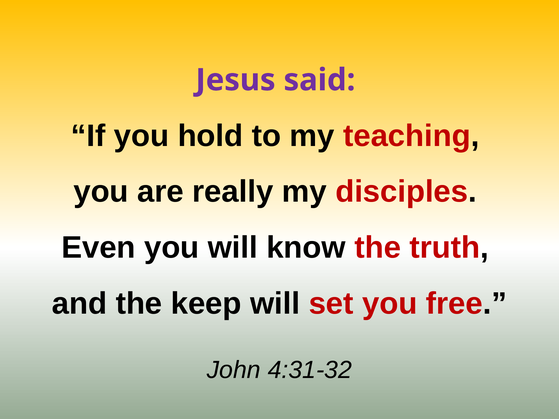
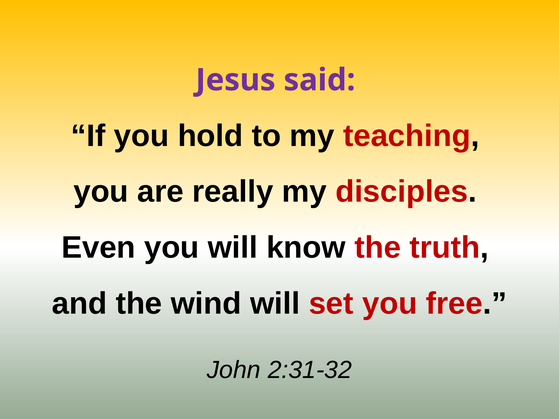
keep: keep -> wind
4:31-32: 4:31-32 -> 2:31-32
